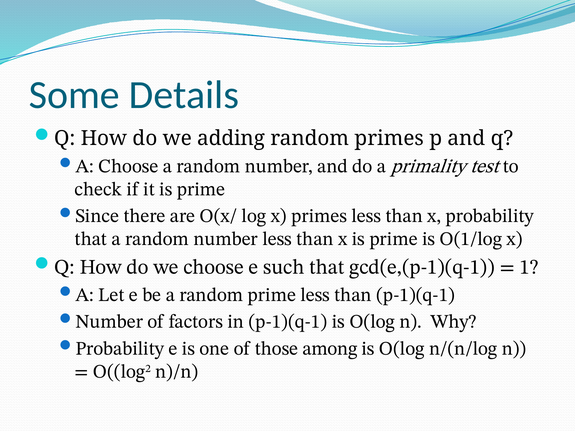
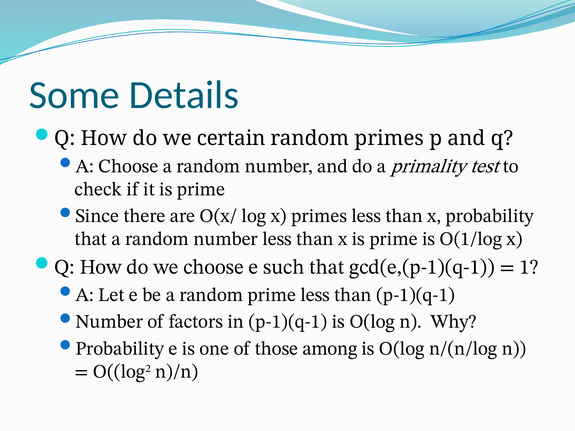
adding: adding -> certain
